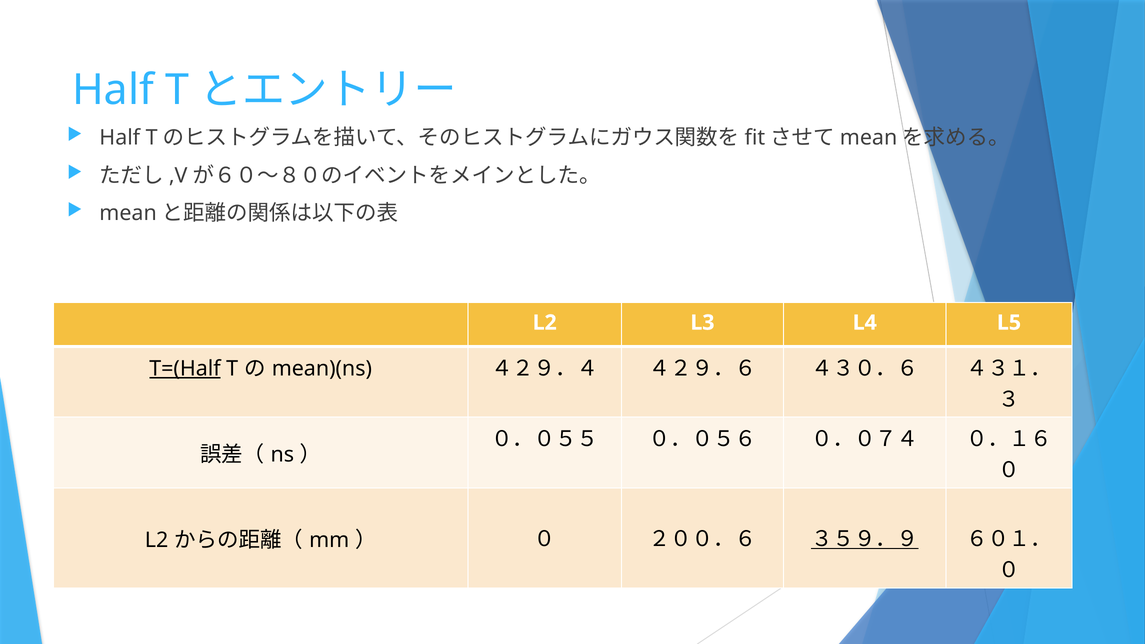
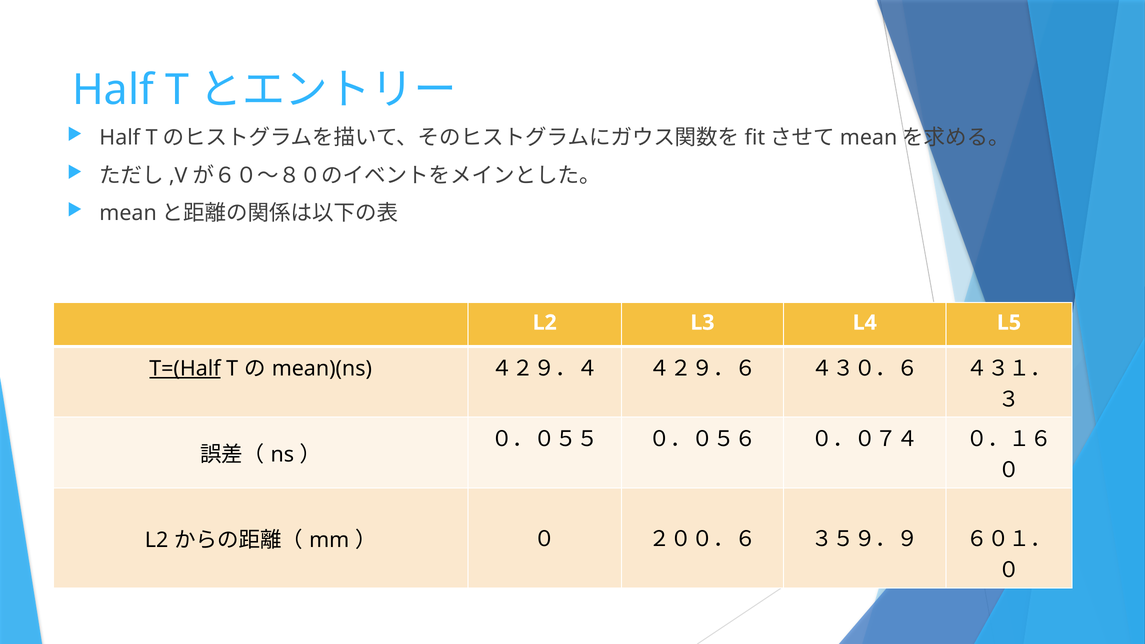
３５９．９ underline: present -> none
